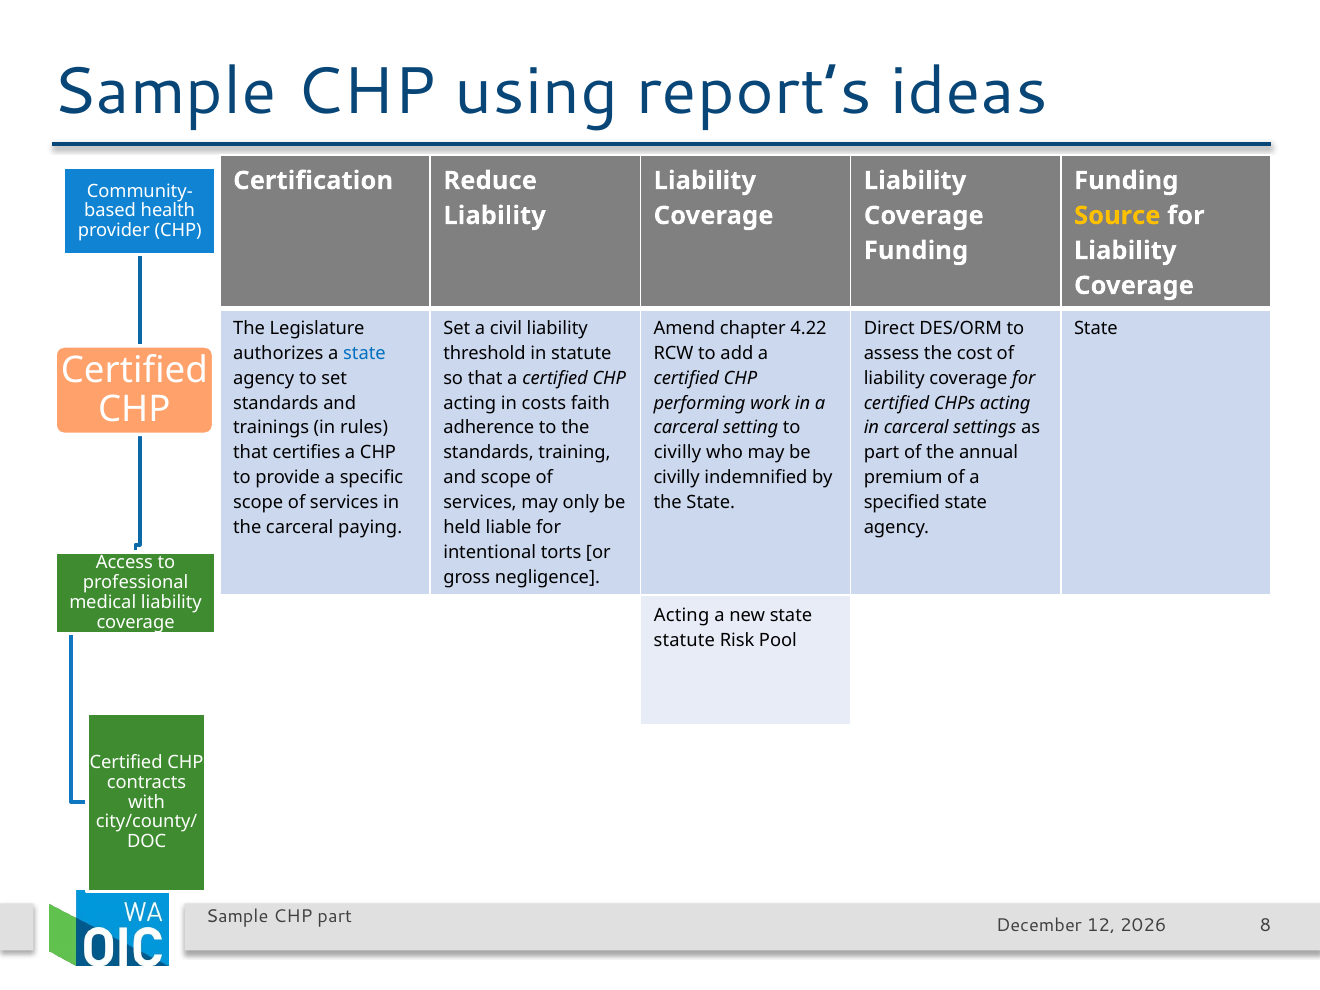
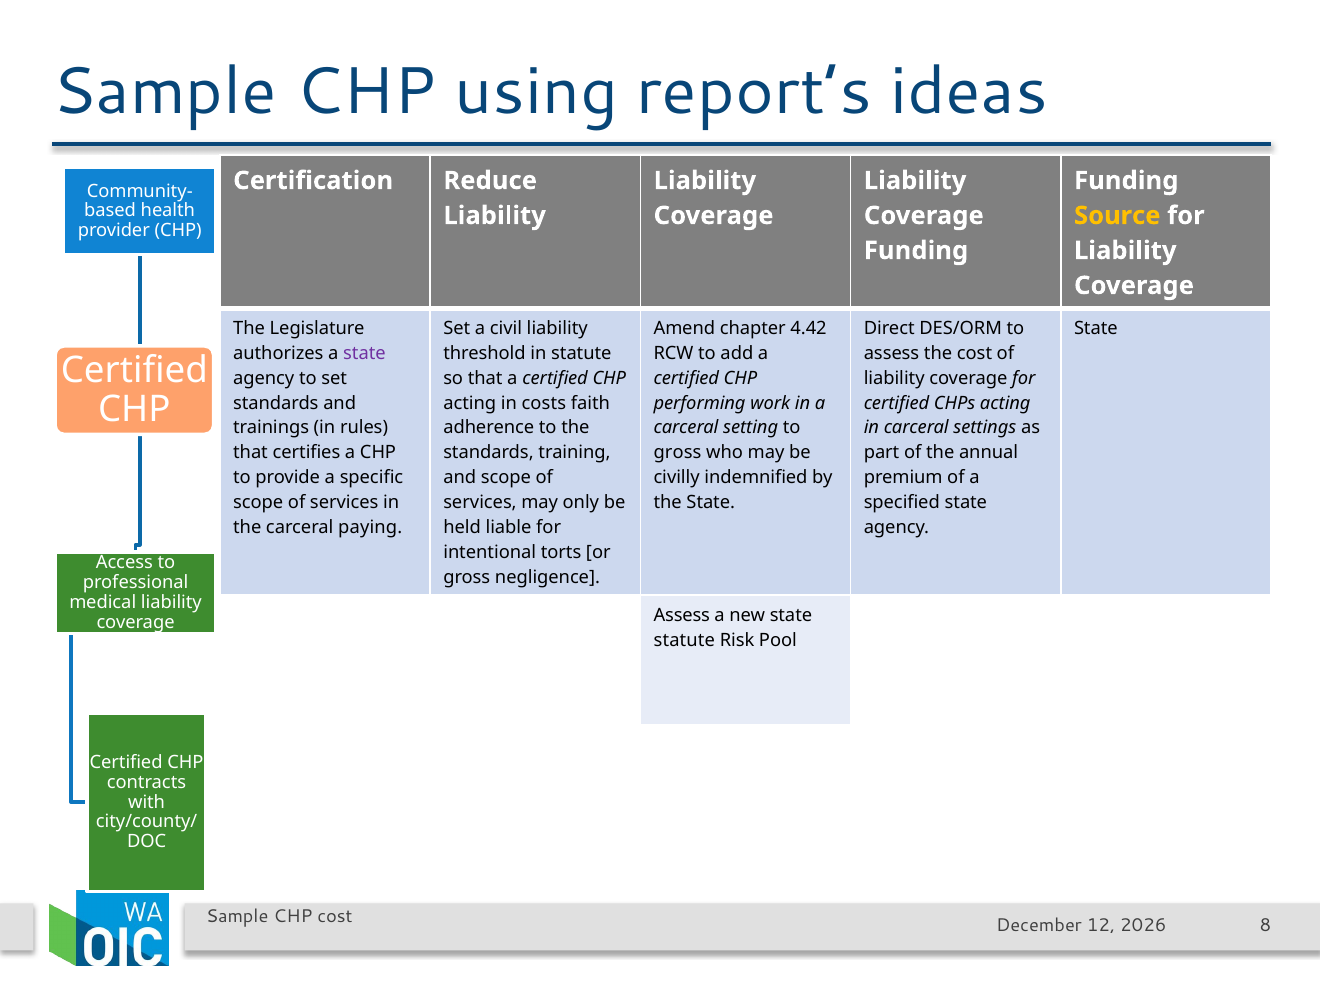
4.22: 4.22 -> 4.42
state at (364, 353) colour: blue -> purple
civilly at (678, 453): civilly -> gross
Acting at (682, 615): Acting -> Assess
CHP part: part -> cost
